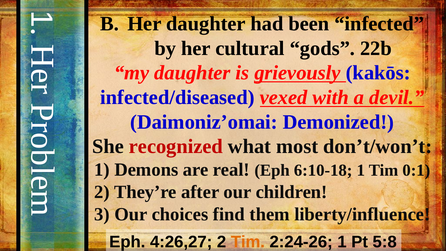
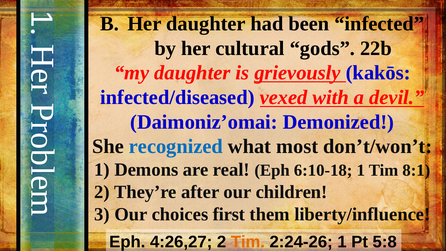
recognized colour: red -> blue
0:1: 0:1 -> 8:1
find: find -> first
